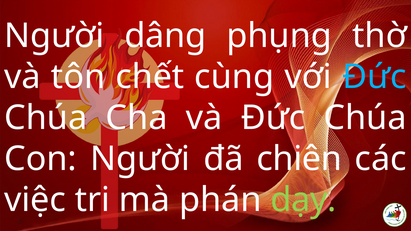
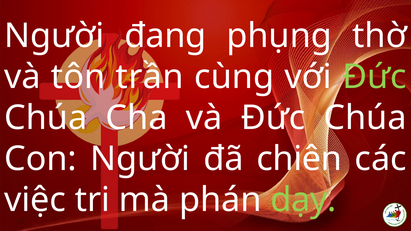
dâng: dâng -> đang
chết: chết -> trần
Đức at (374, 77) colour: light blue -> light green
